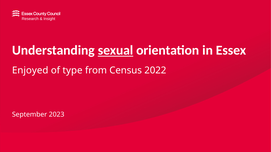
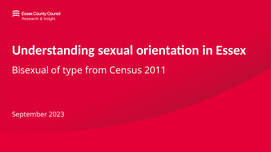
sexual underline: present -> none
Enjoyed: Enjoyed -> Bisexual
2022: 2022 -> 2011
